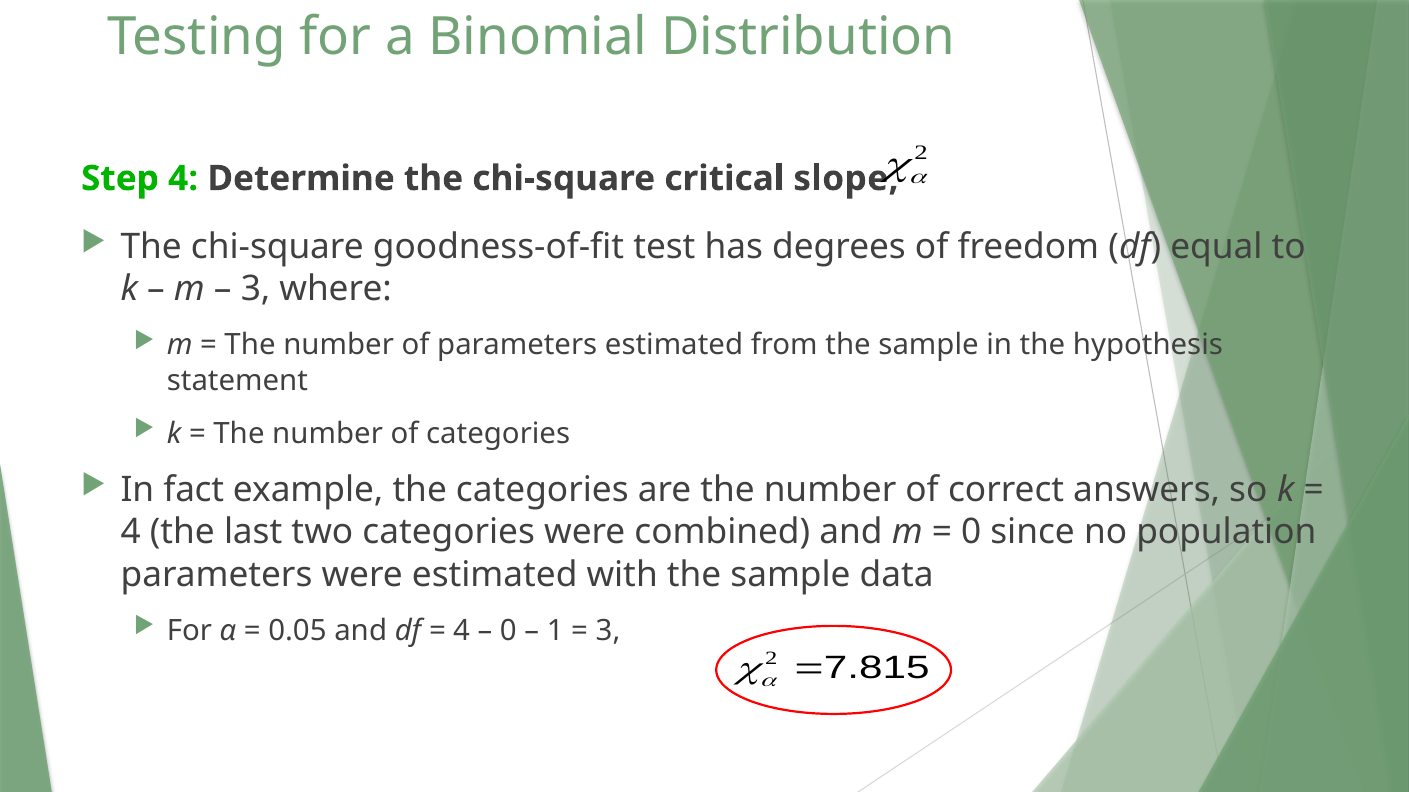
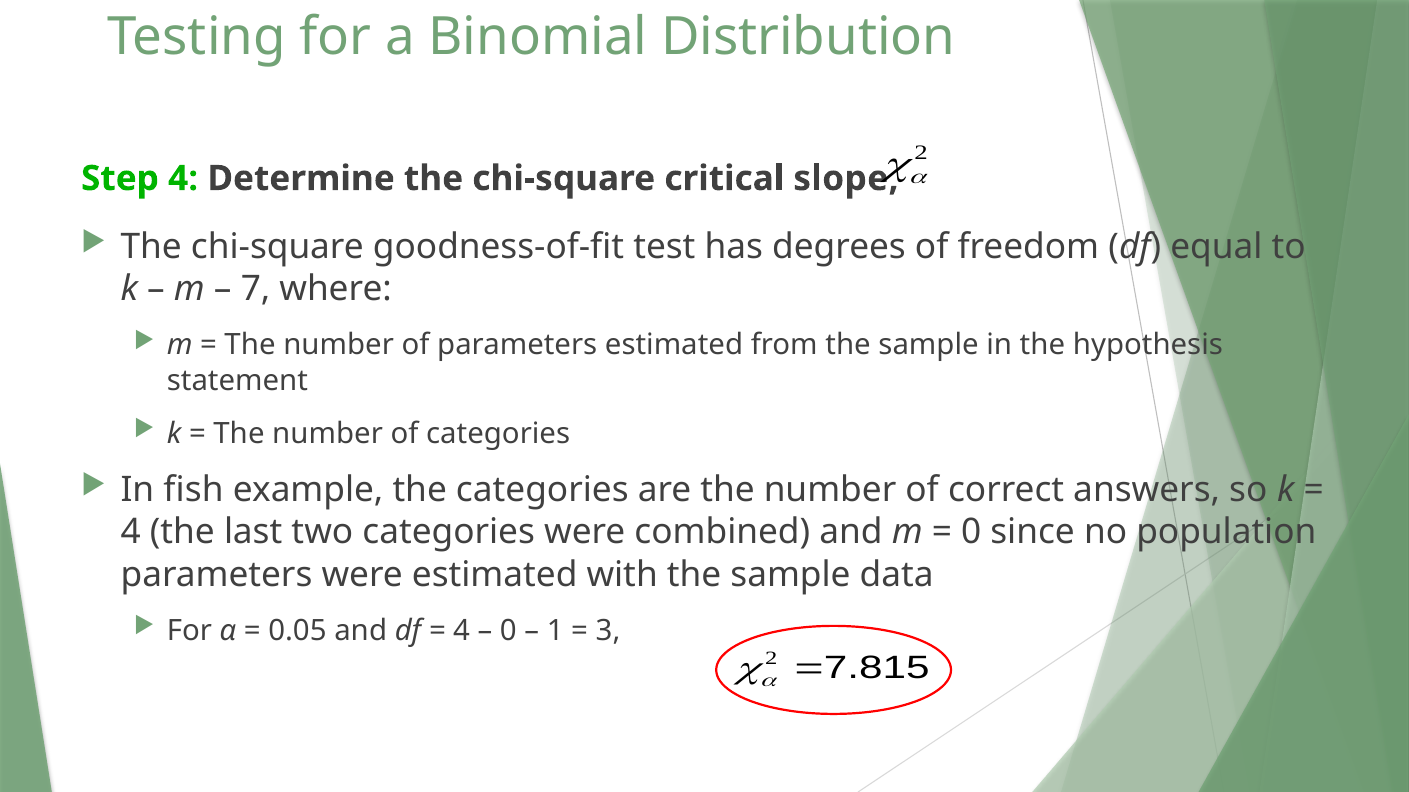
3 at (256, 290): 3 -> 7
fact: fact -> fish
